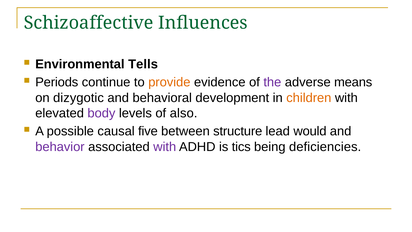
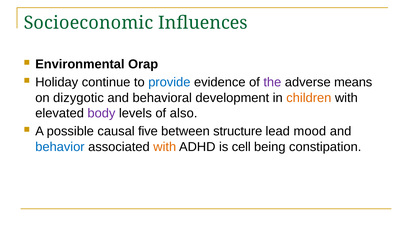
Schizoaffective: Schizoaffective -> Socioeconomic
Tells: Tells -> Orap
Periods: Periods -> Holiday
provide colour: orange -> blue
would: would -> mood
behavior colour: purple -> blue
with at (165, 147) colour: purple -> orange
tics: tics -> cell
deficiencies: deficiencies -> constipation
